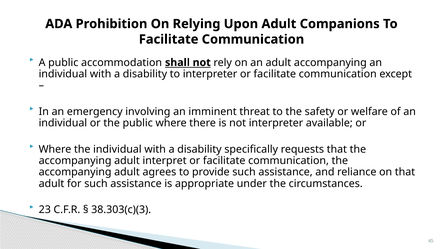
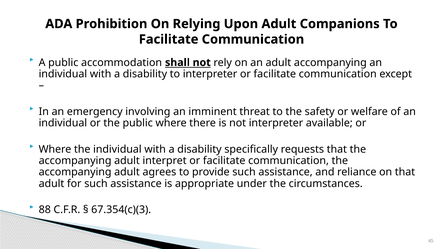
23: 23 -> 88
38.303(c)(3: 38.303(c)(3 -> 67.354(c)(3
